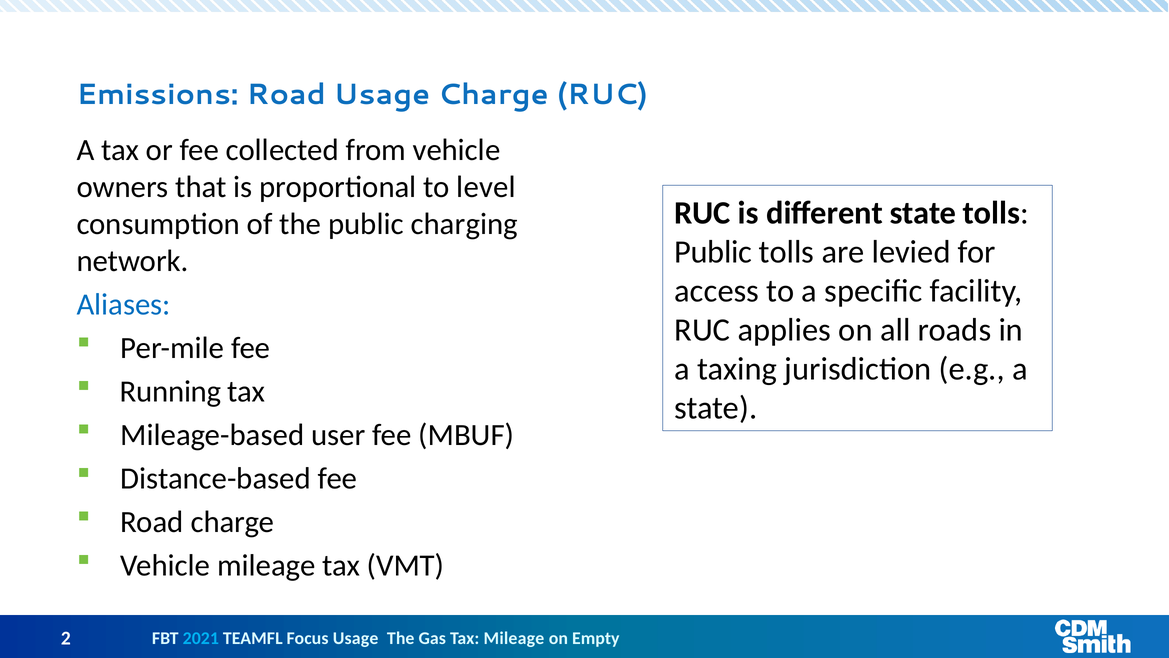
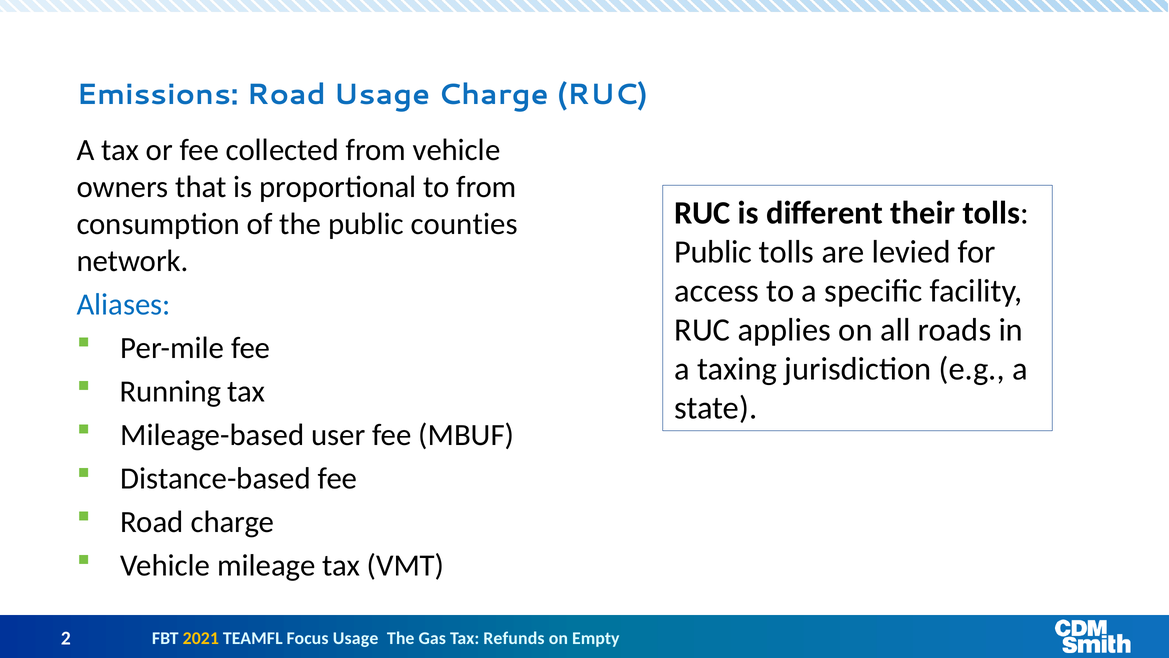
to level: level -> from
different state: state -> their
charging: charging -> counties
2021 colour: light blue -> yellow
Tax Mileage: Mileage -> Refunds
